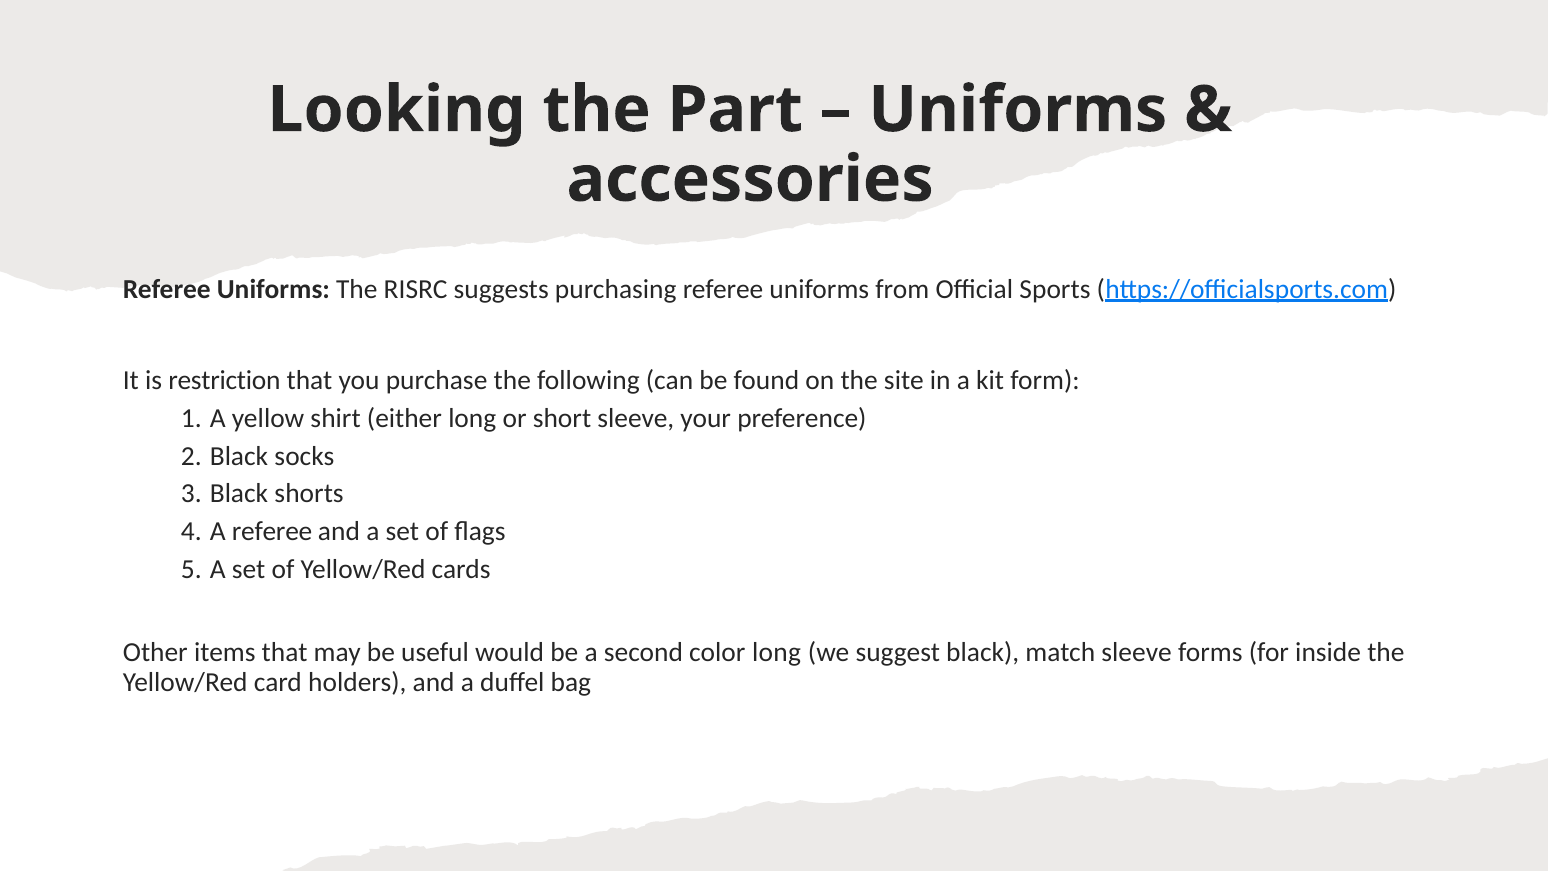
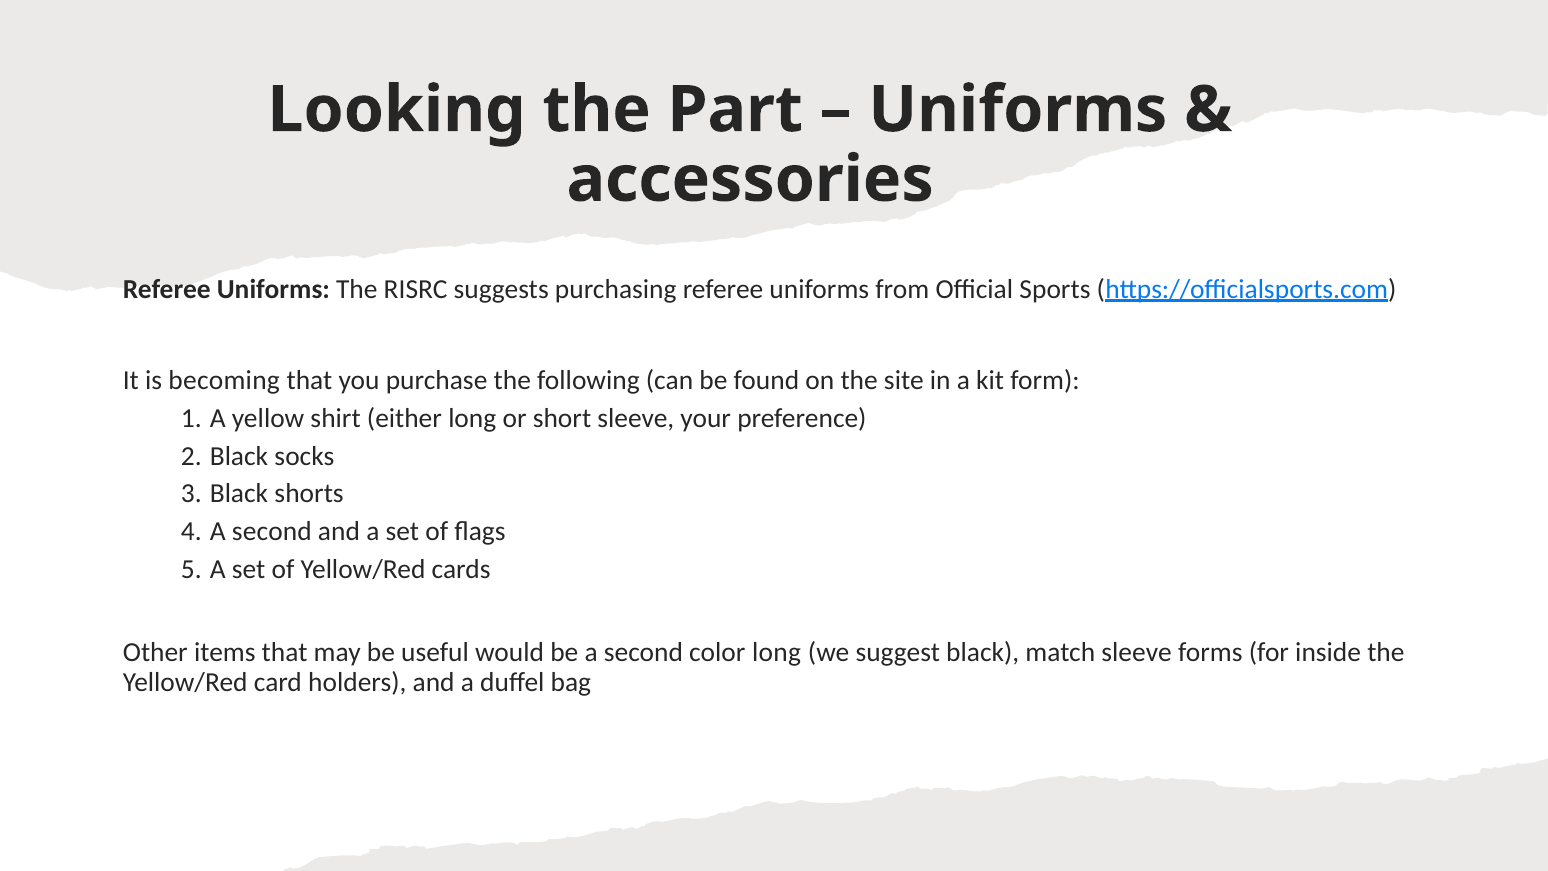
restriction: restriction -> becoming
referee at (272, 531): referee -> second
